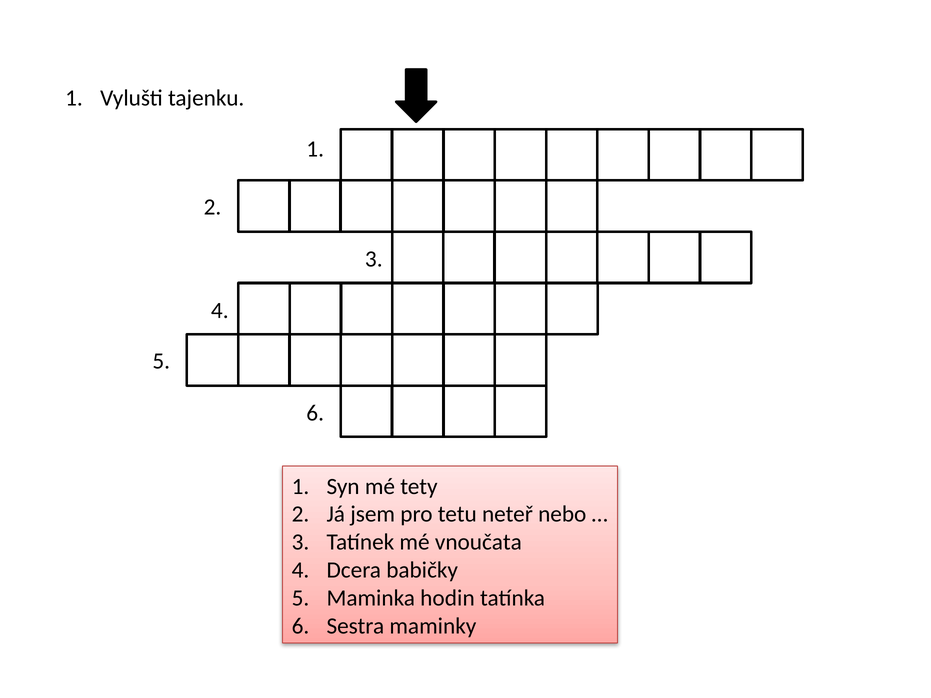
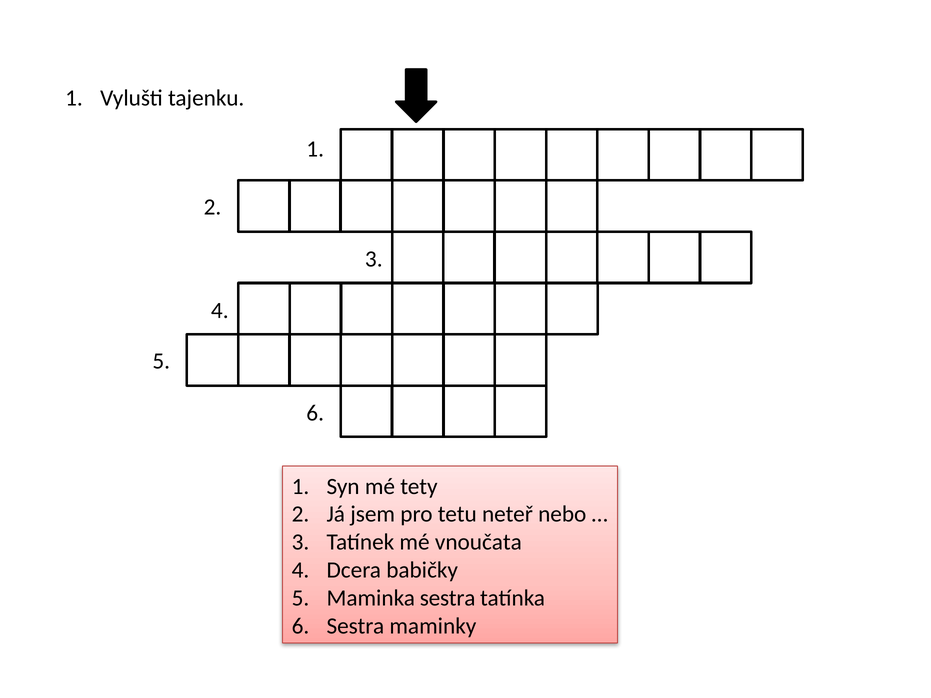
Maminka hodin: hodin -> sestra
